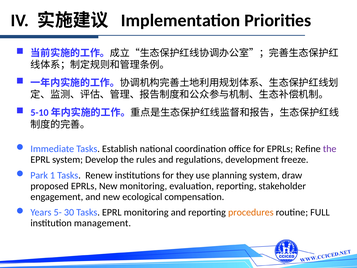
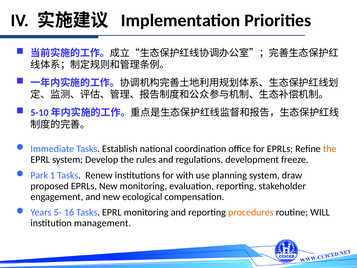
the at (330, 149) colour: purple -> orange
they: they -> with
30: 30 -> 16
FULL: FULL -> WILL
